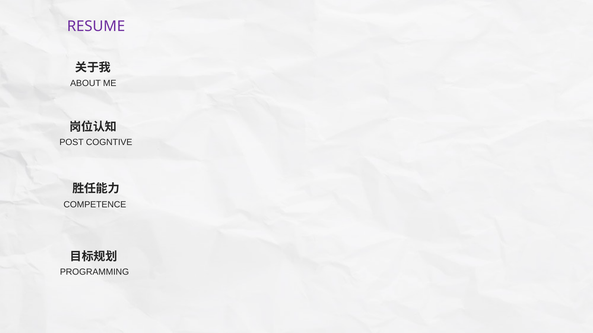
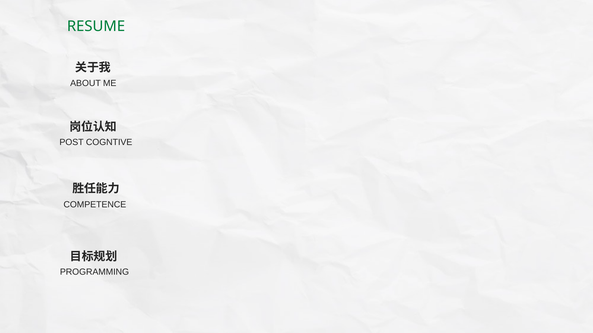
RESUME colour: purple -> green
